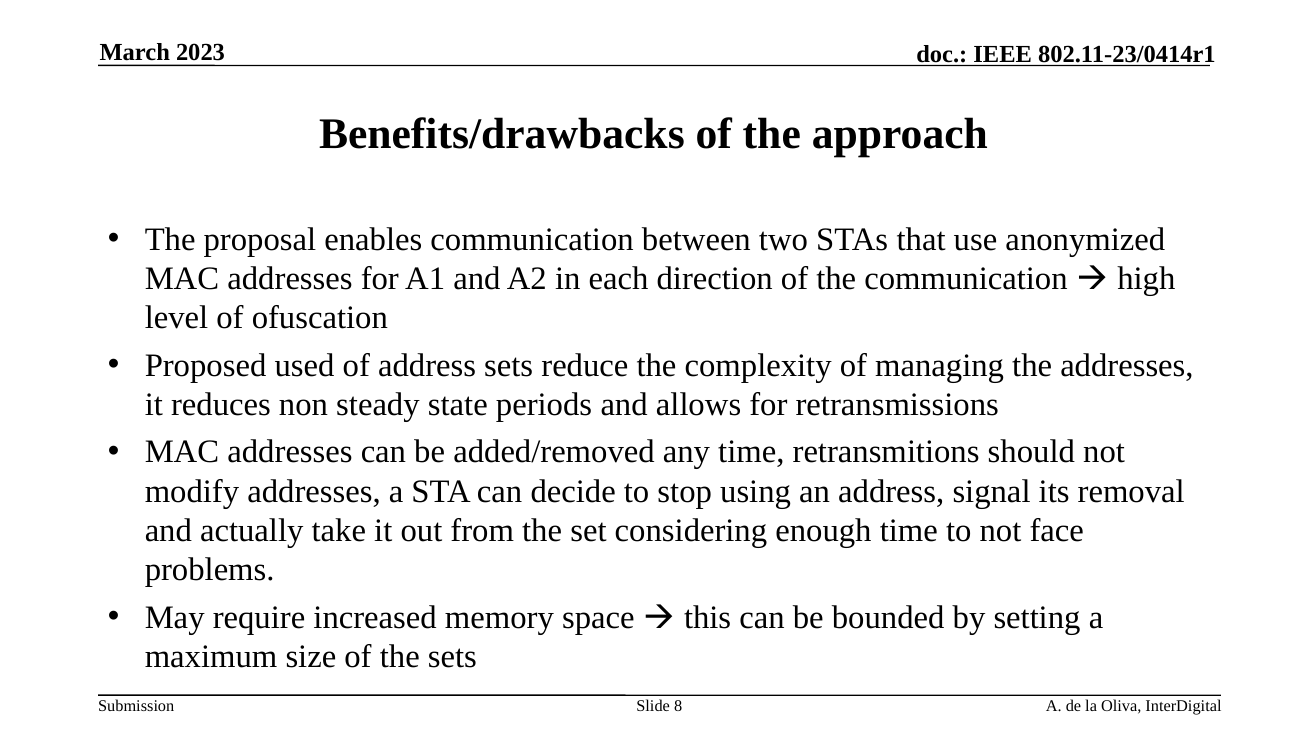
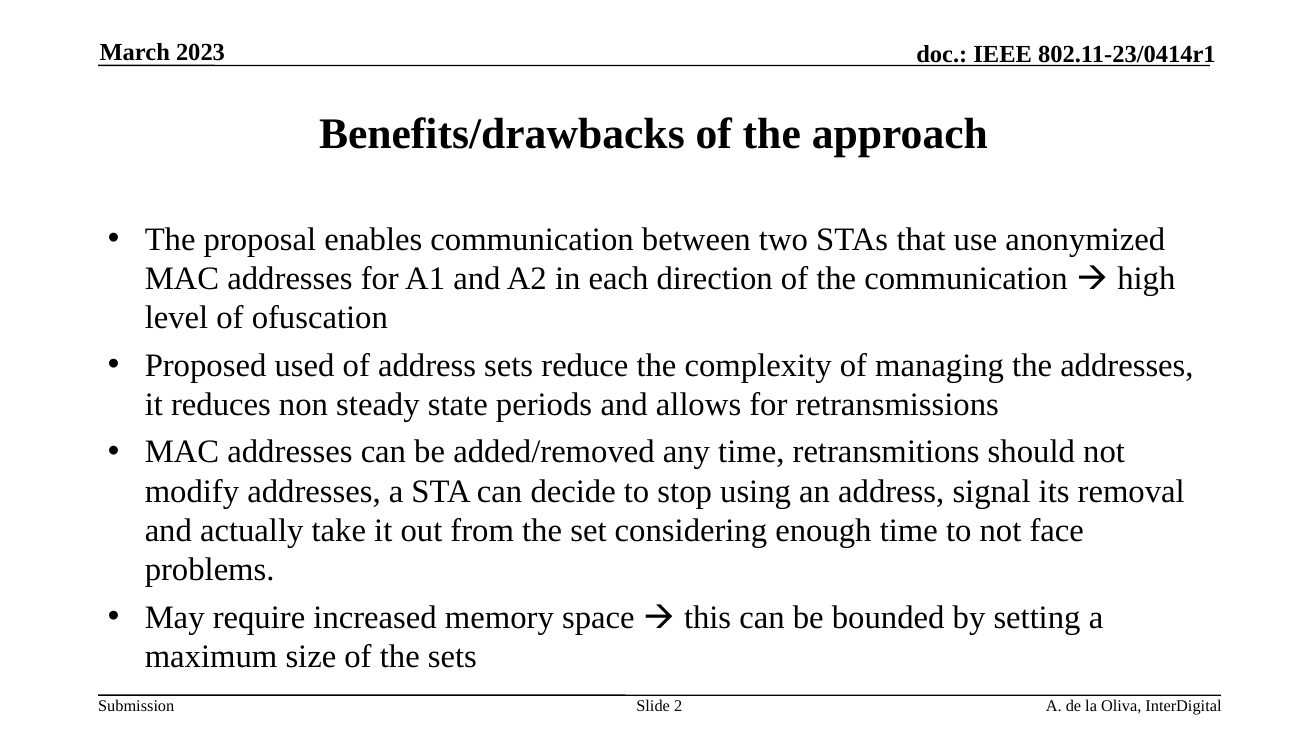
8: 8 -> 2
